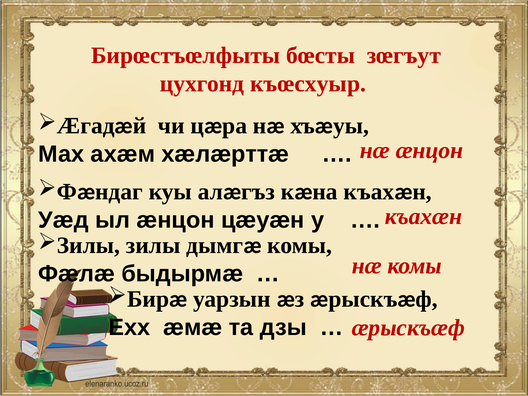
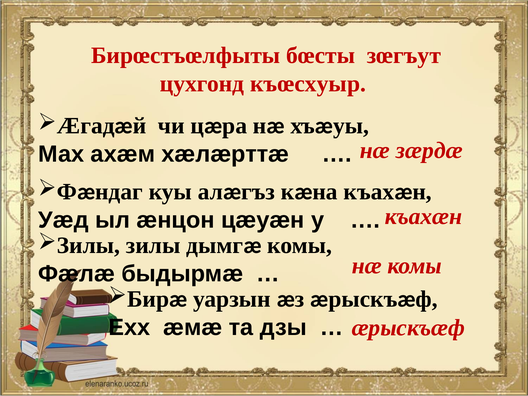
нæ æнцон: æнцон -> зæрдæ
